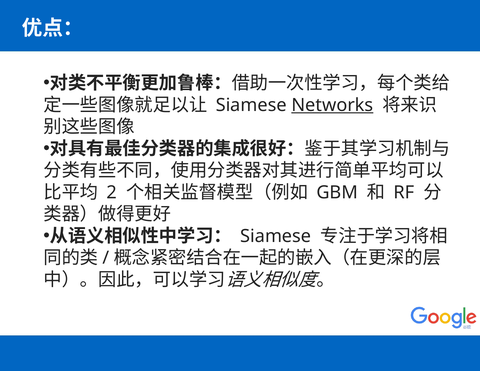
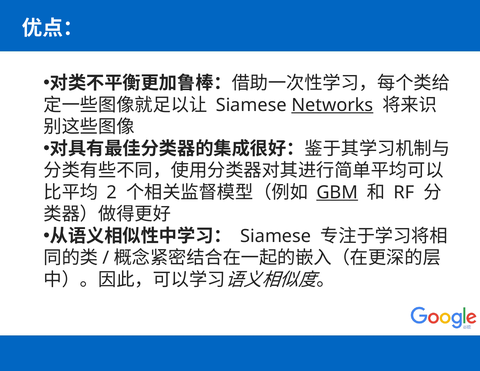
GBM underline: none -> present
